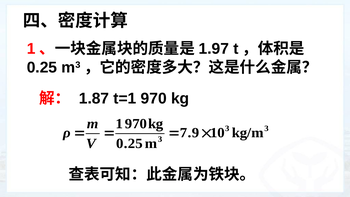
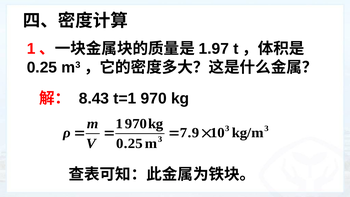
1.87: 1.87 -> 8.43
